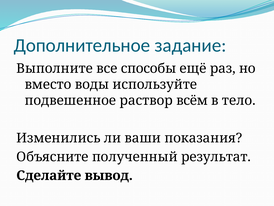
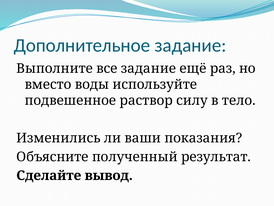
все способы: способы -> задание
всём: всём -> силу
